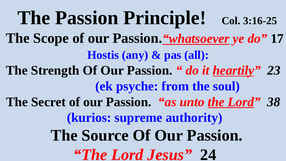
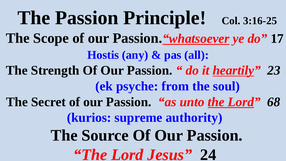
38: 38 -> 68
